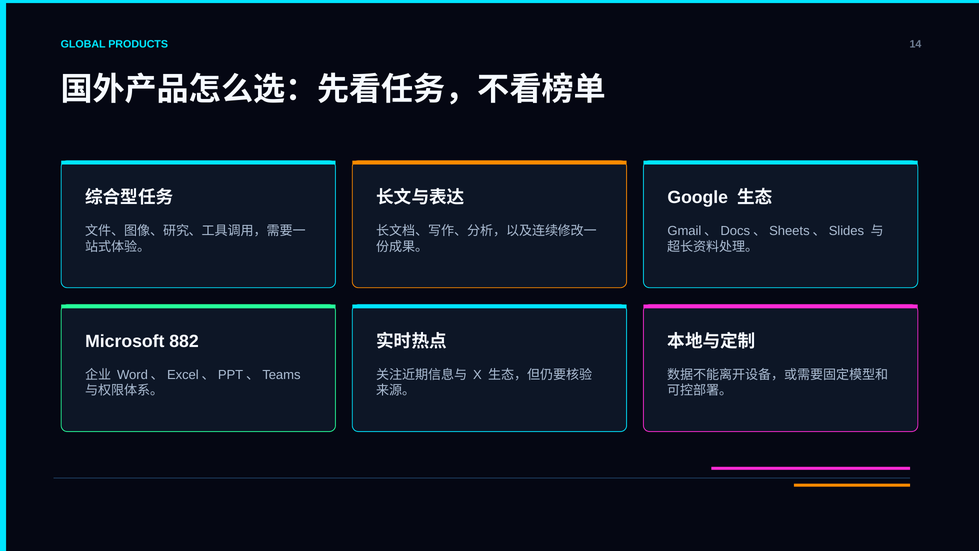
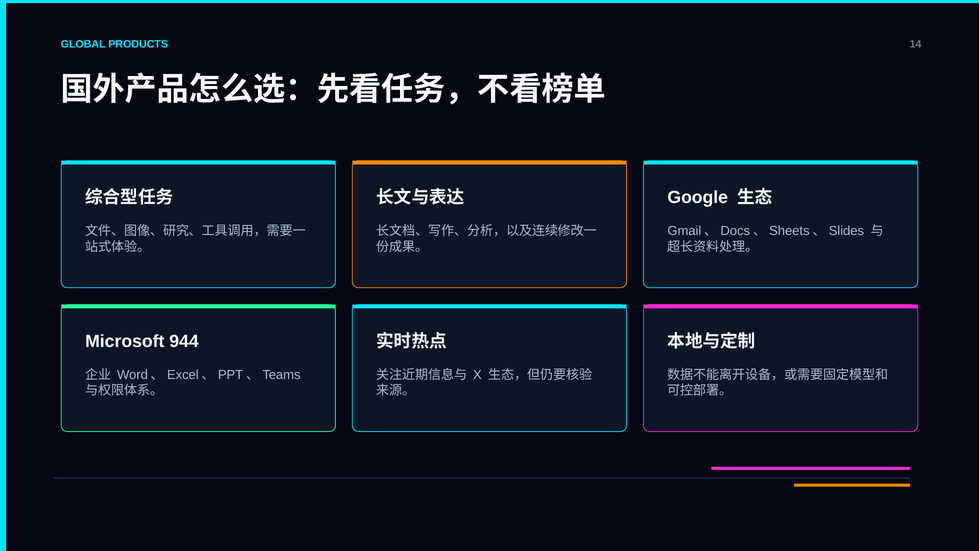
882: 882 -> 944
